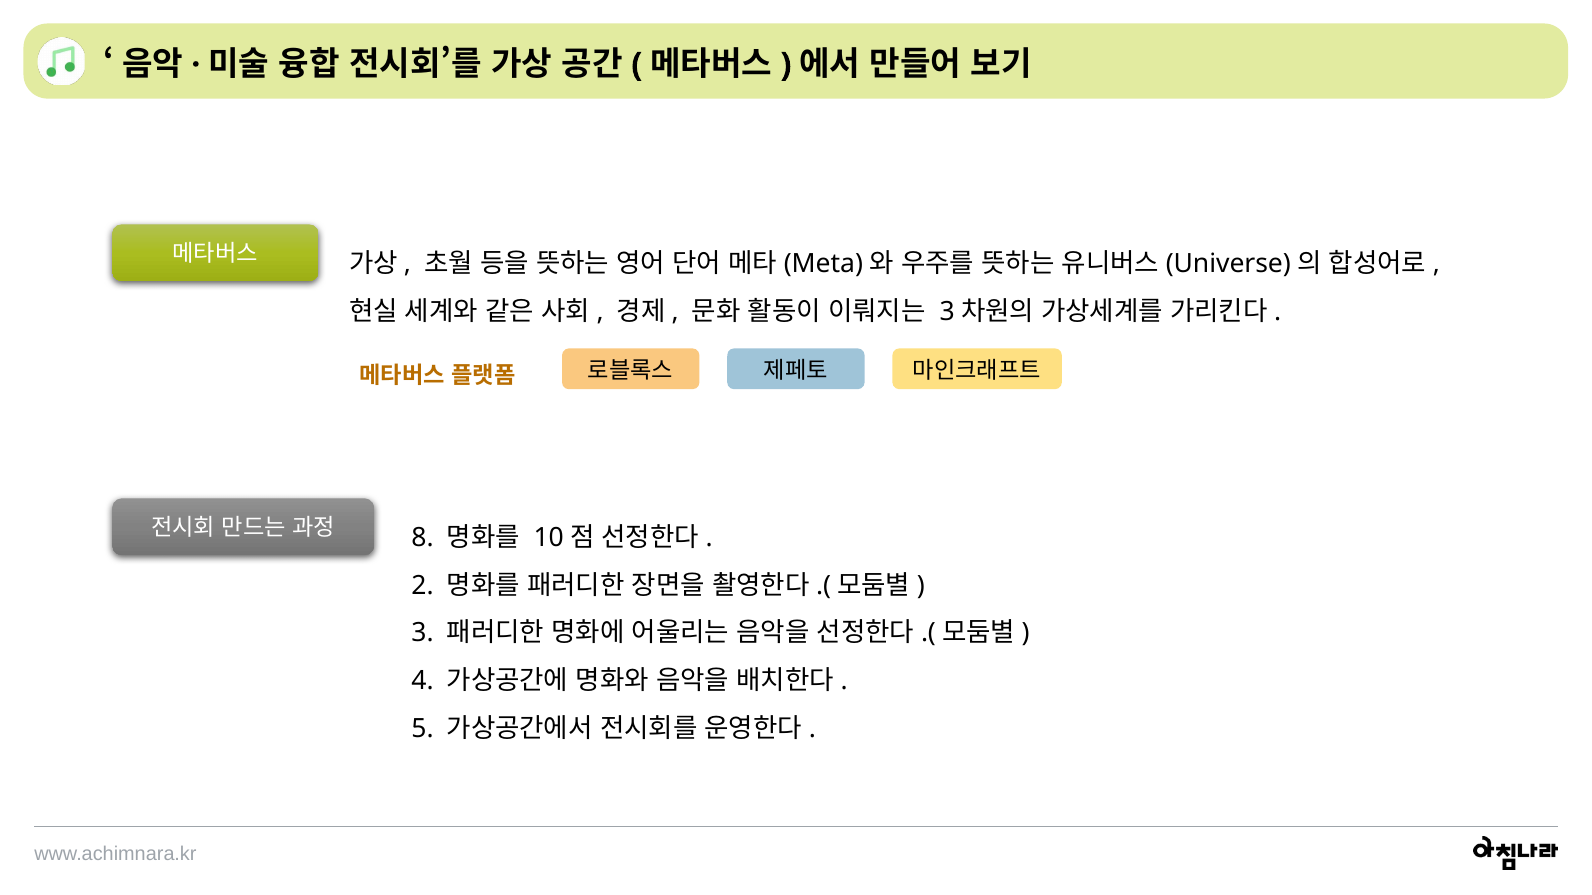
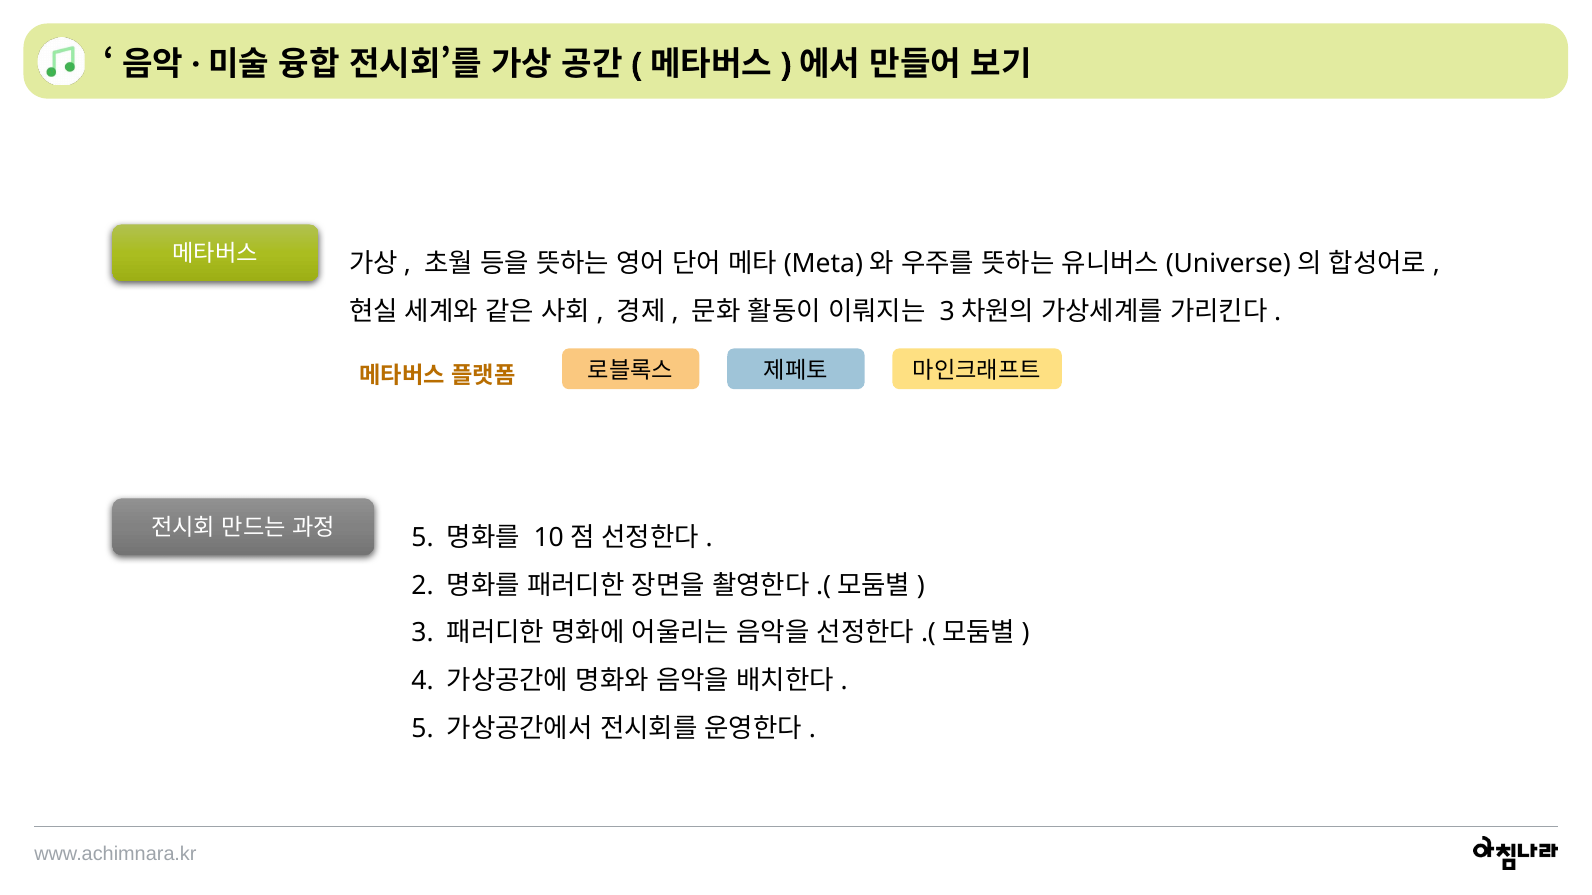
8 at (423, 538): 8 -> 5
